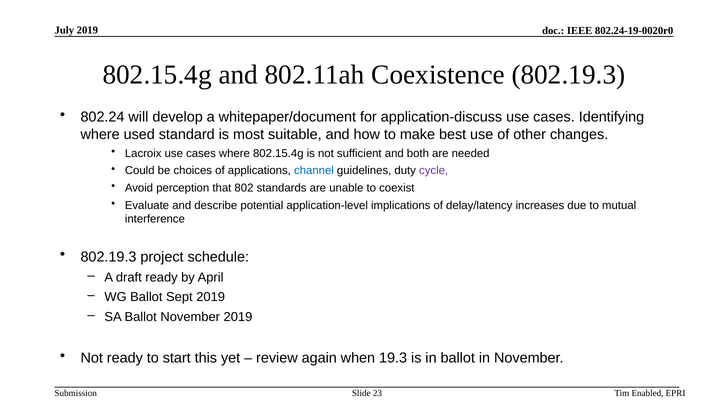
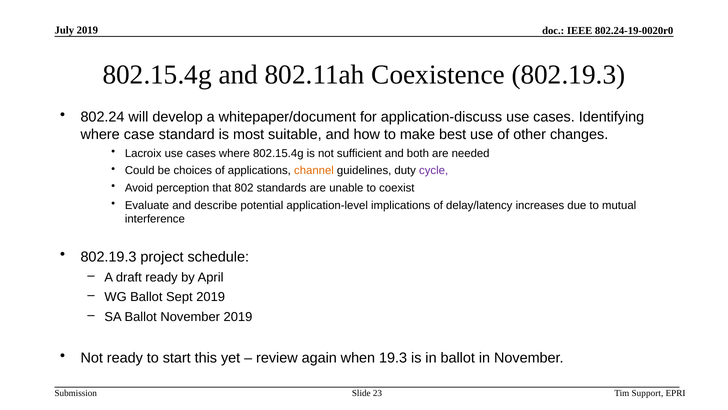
used: used -> case
channel colour: blue -> orange
Enabled: Enabled -> Support
